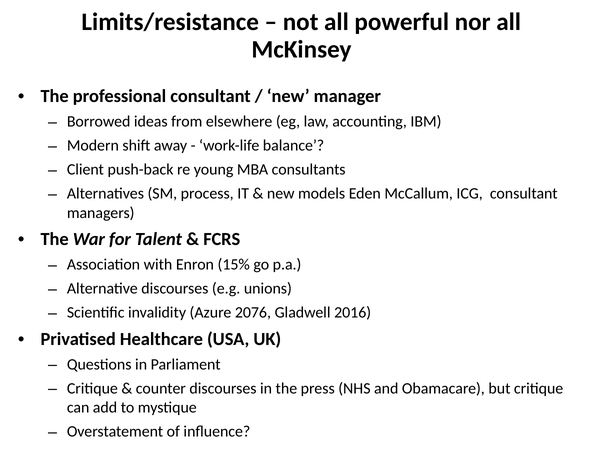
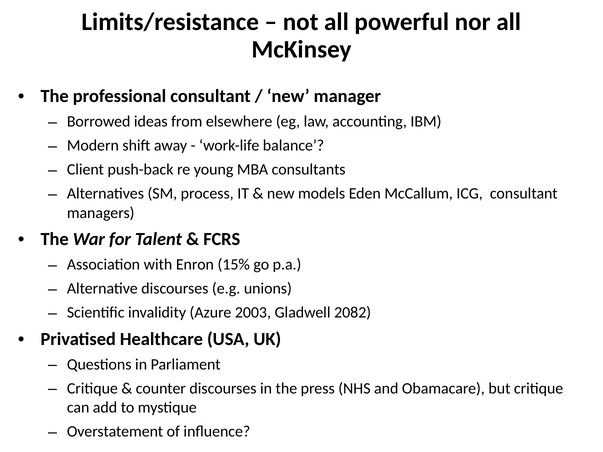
2076: 2076 -> 2003
2016: 2016 -> 2082
